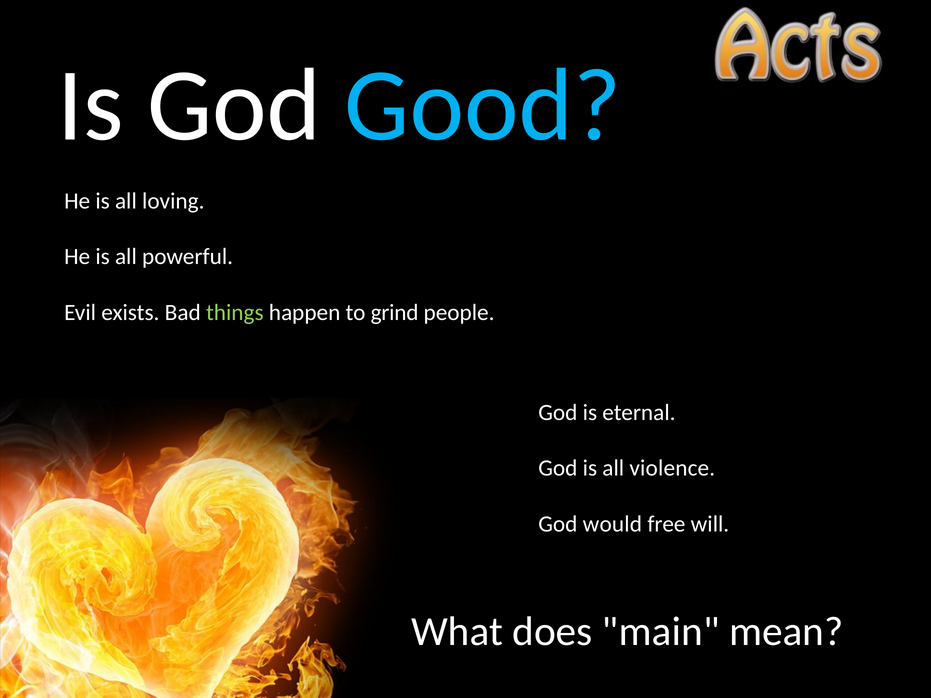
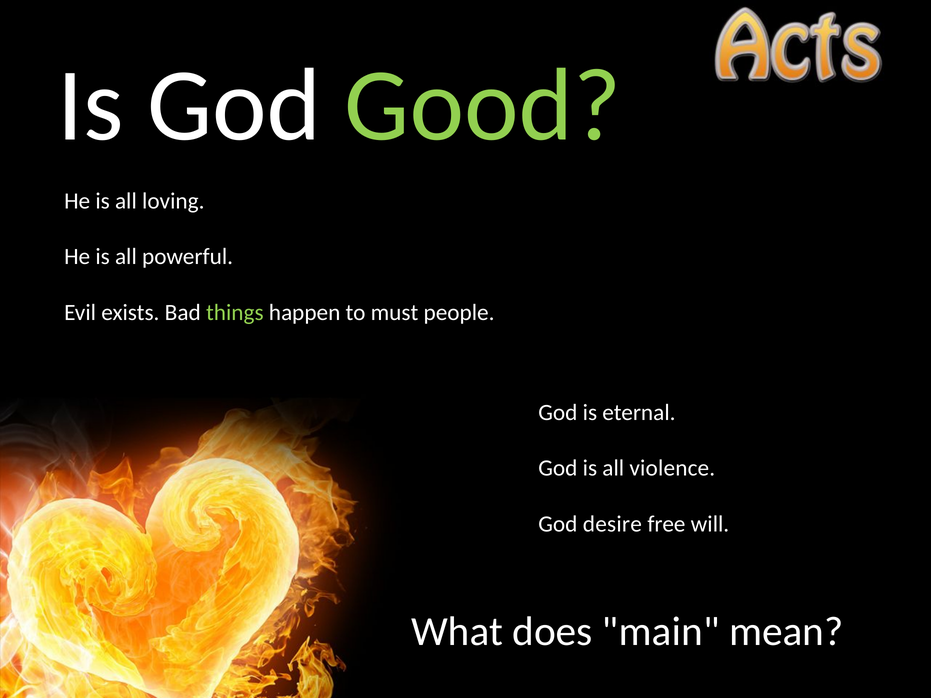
Good colour: light blue -> light green
grind: grind -> must
would: would -> desire
